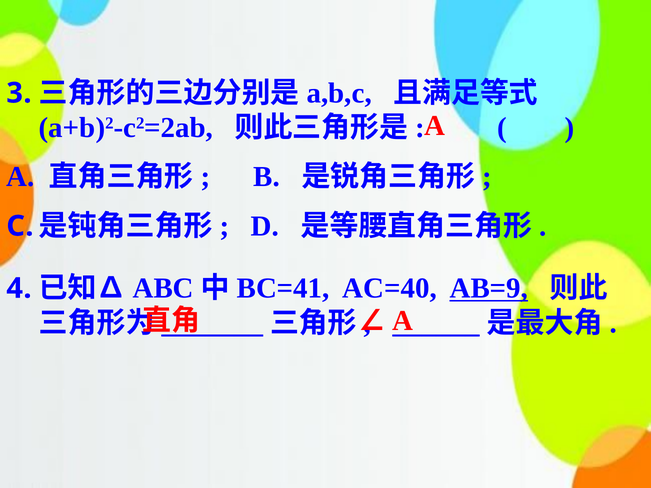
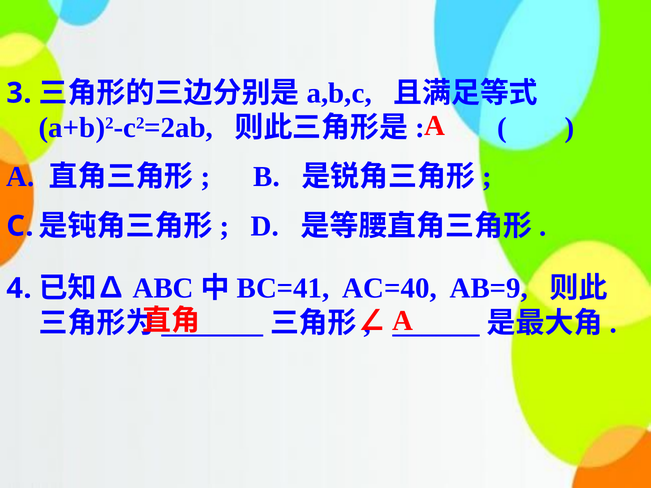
AB=9 underline: present -> none
